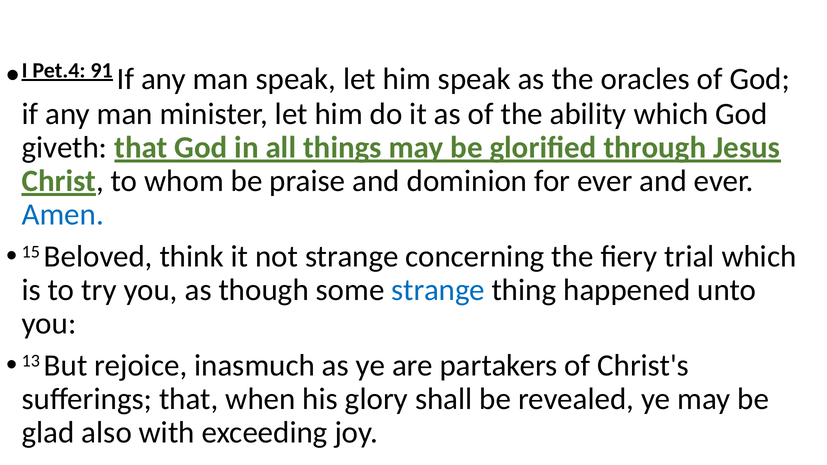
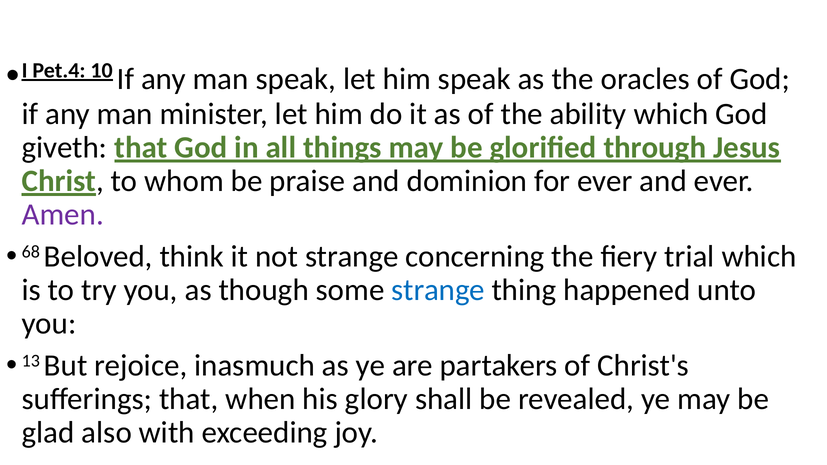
91: 91 -> 10
Amen colour: blue -> purple
15: 15 -> 68
